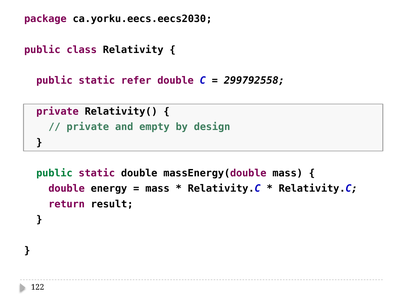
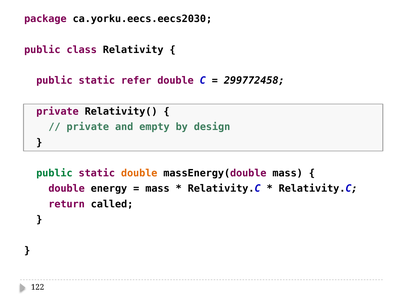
299792558: 299792558 -> 299772458
double at (139, 173) colour: black -> orange
result: result -> called
